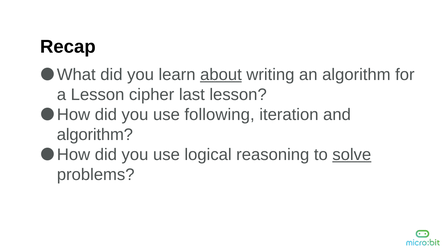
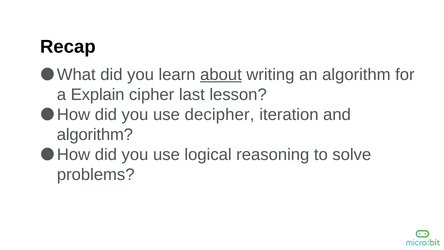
a Lesson: Lesson -> Explain
following: following -> decipher
solve underline: present -> none
